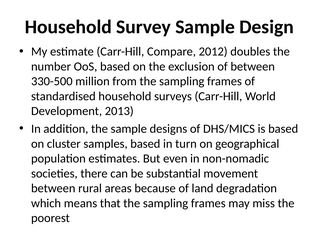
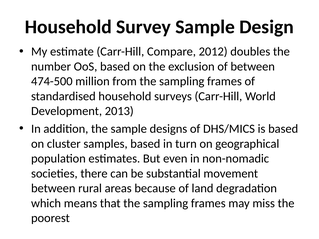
330-500: 330-500 -> 474-500
